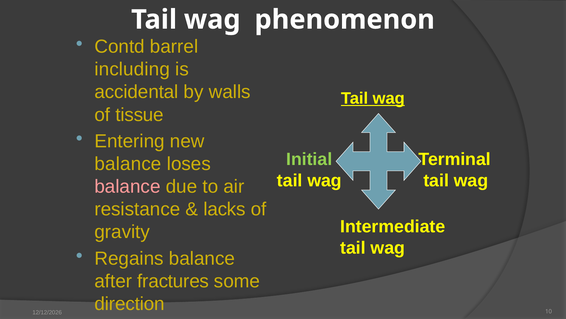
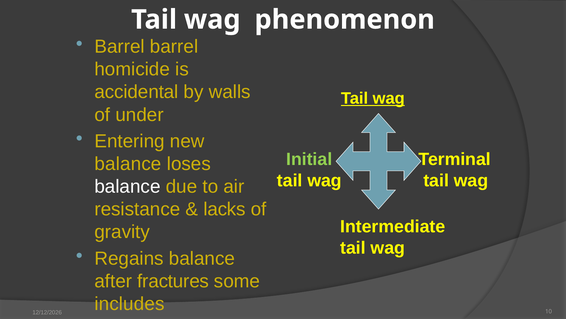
Contd at (120, 47): Contd -> Barrel
including: including -> homicide
tissue: tissue -> under
balance at (127, 186) colour: pink -> white
direction: direction -> includes
